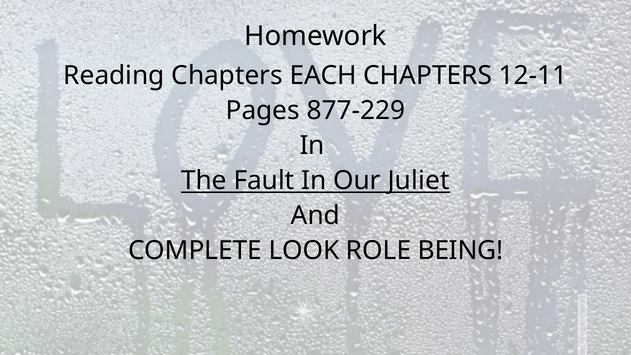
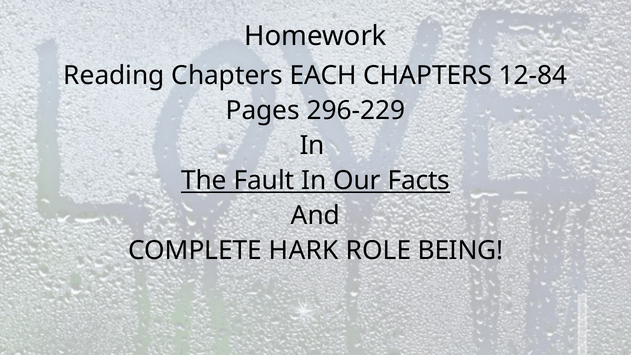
12-11: 12-11 -> 12-84
877-229: 877-229 -> 296-229
Juliet: Juliet -> Facts
LOOK: LOOK -> HARK
